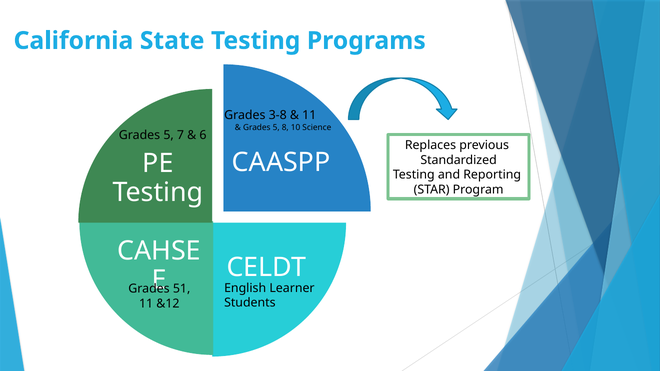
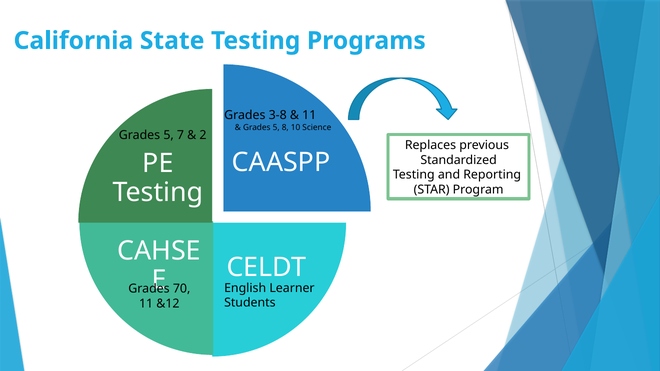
6: 6 -> 2
51: 51 -> 70
